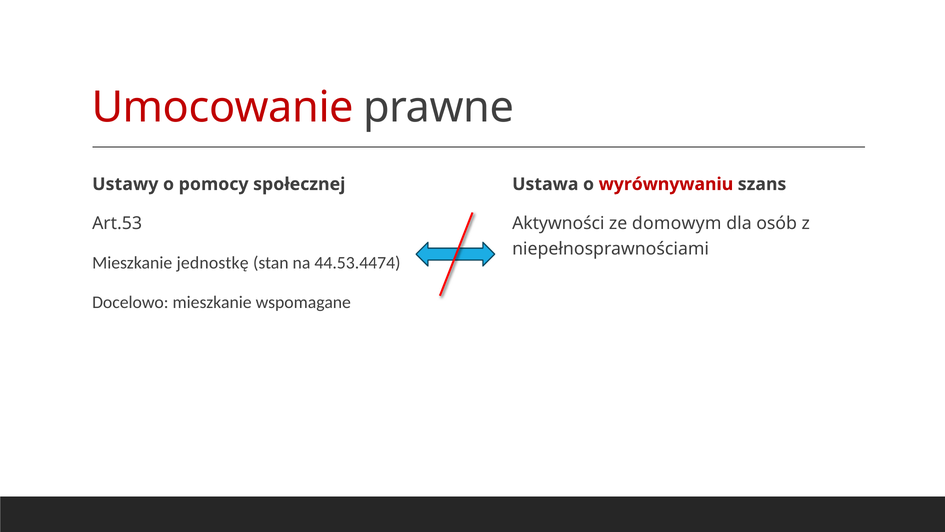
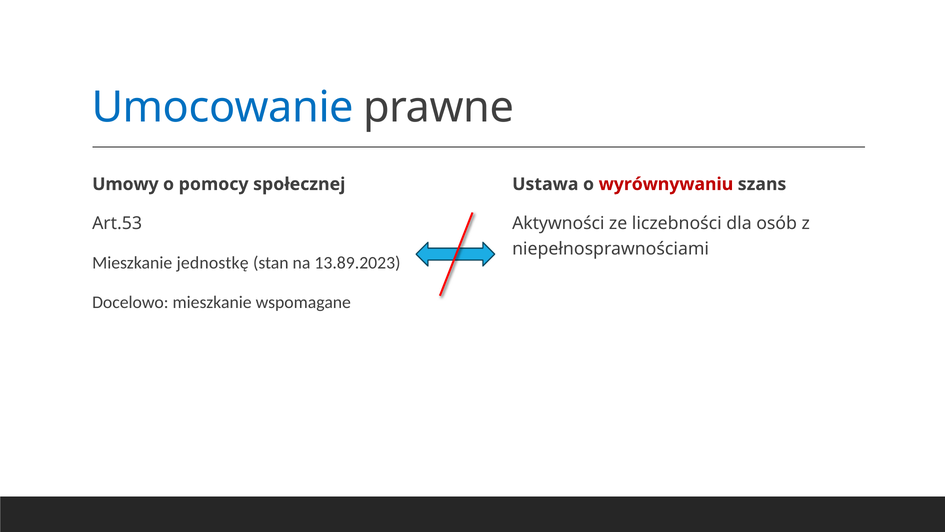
Umocowanie colour: red -> blue
Ustawy: Ustawy -> Umowy
domowym: domowym -> liczebności
44.53.4474: 44.53.4474 -> 13.89.2023
